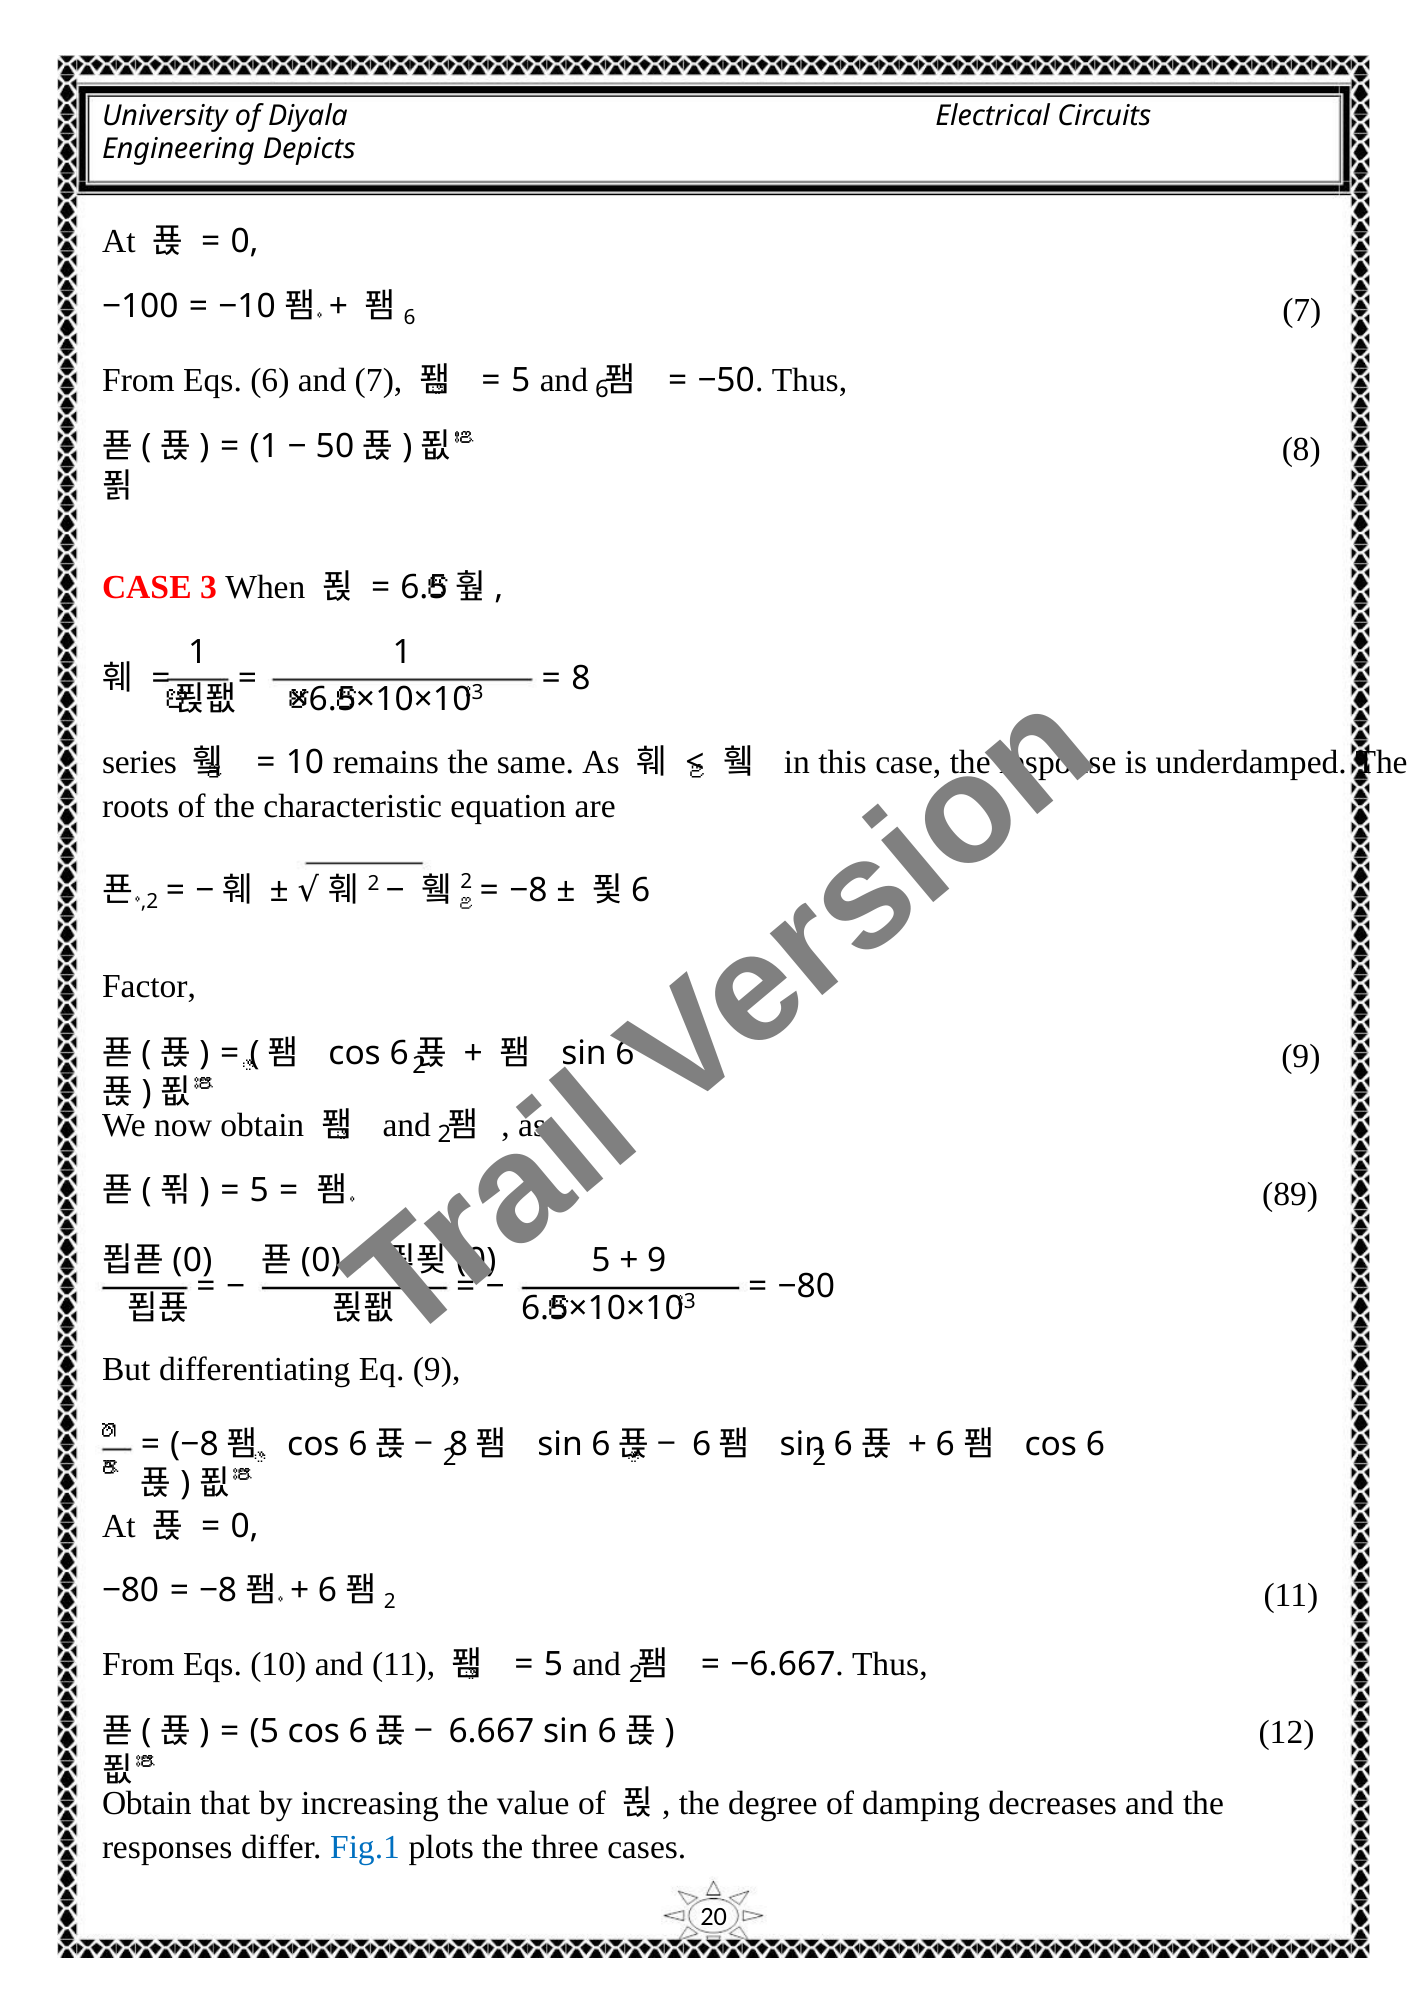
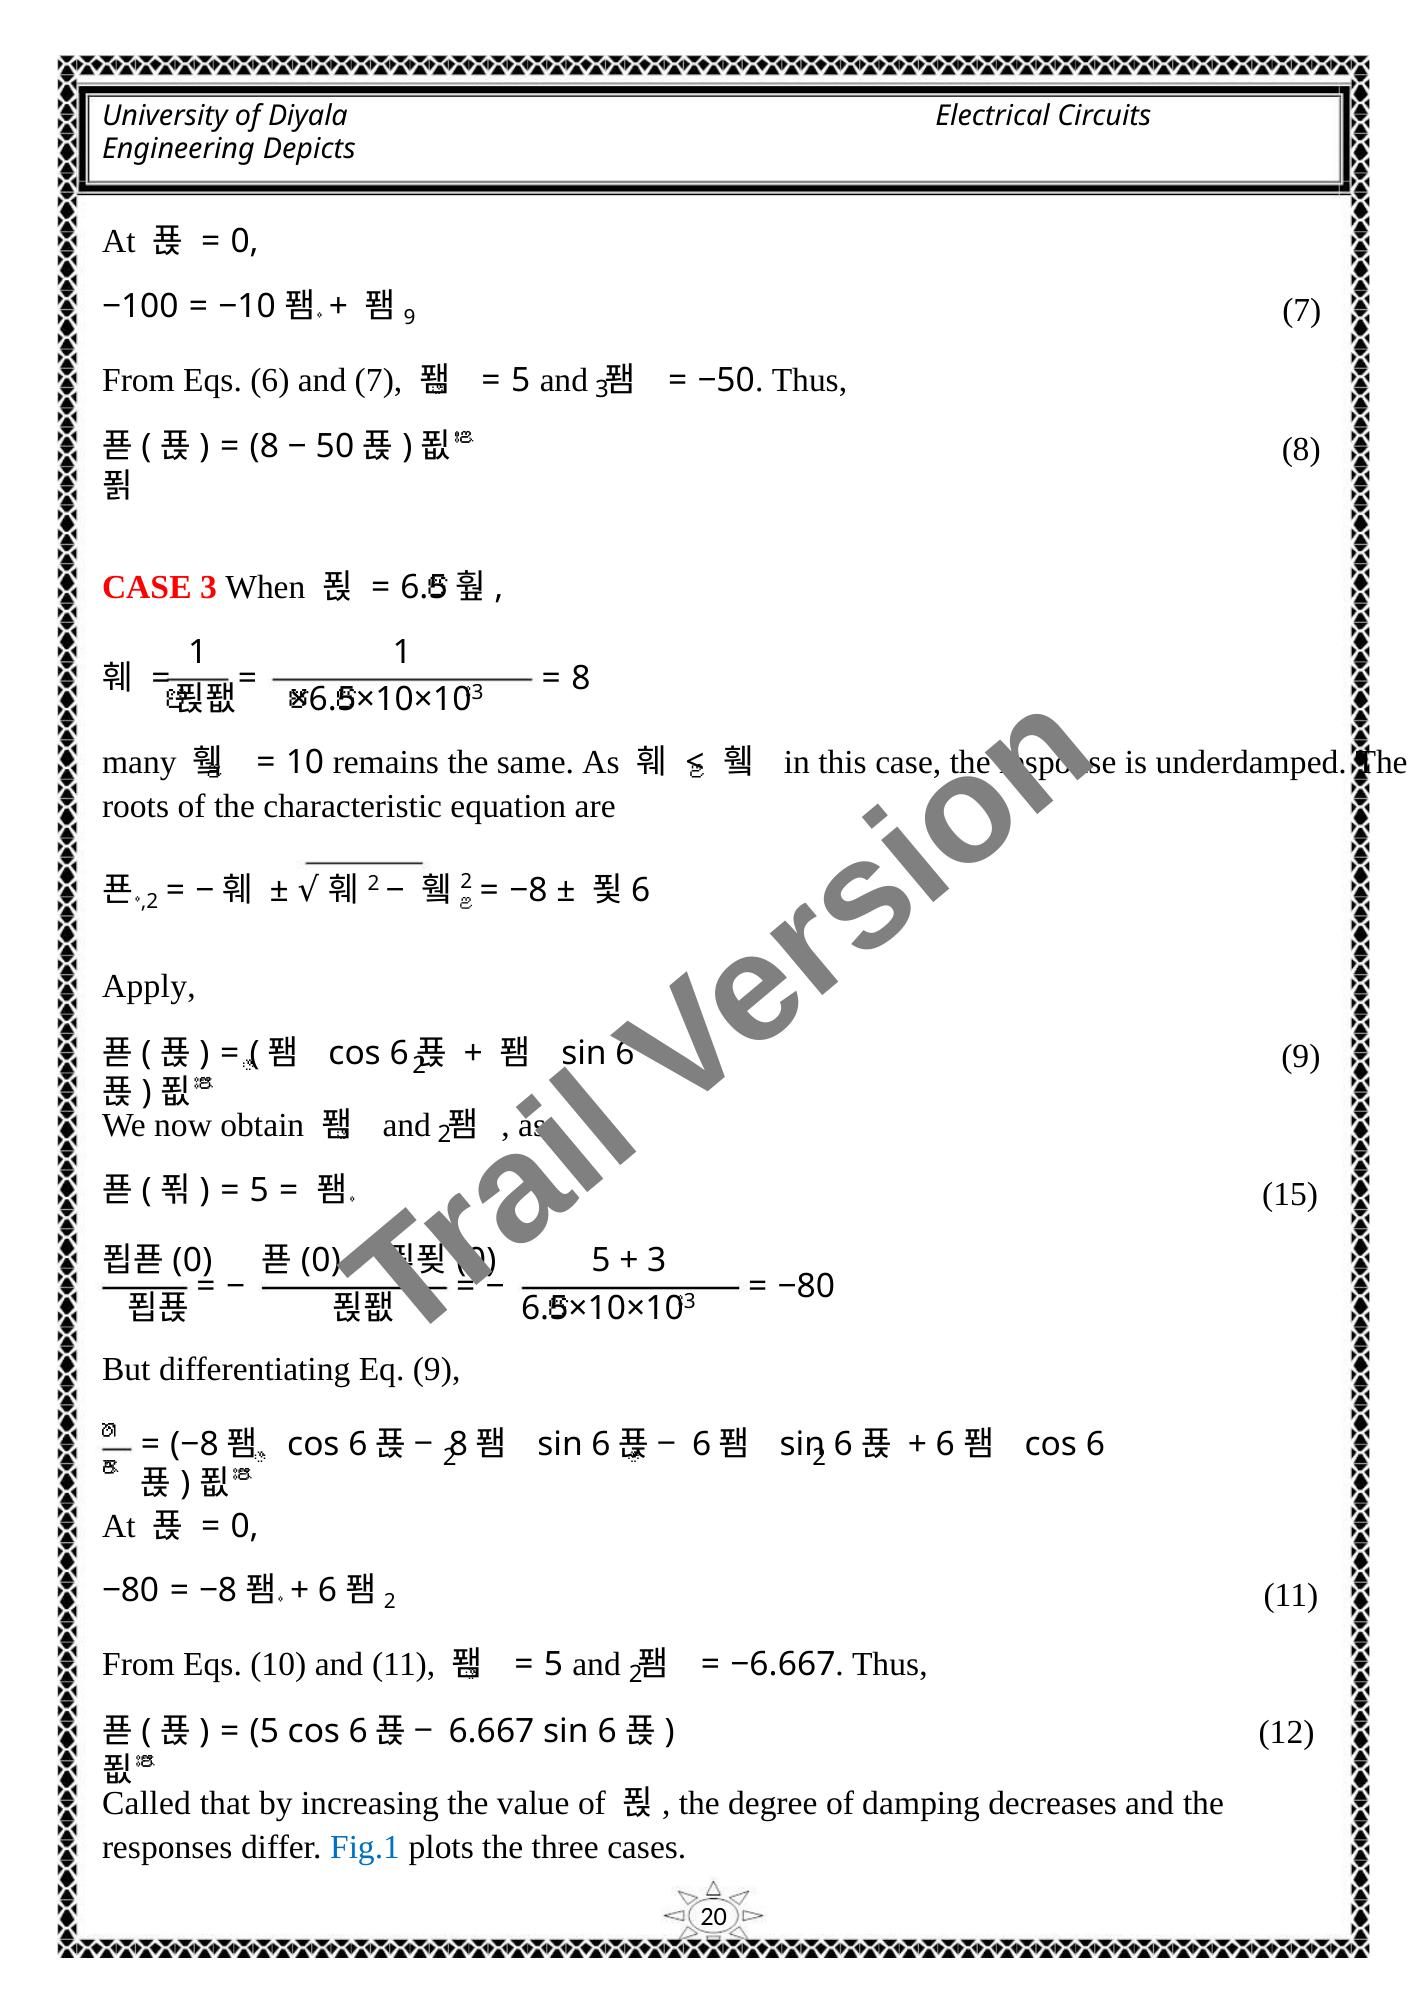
6 at (410, 318): 6 -> 9
6 at (602, 390): 6 -> 3
1 at (264, 446): 1 -> 8
series: series -> many
Factor: Factor -> Apply
89: 89 -> 15
9 at (657, 1261): 9 -> 3
Obtain at (147, 1804): Obtain -> Called
